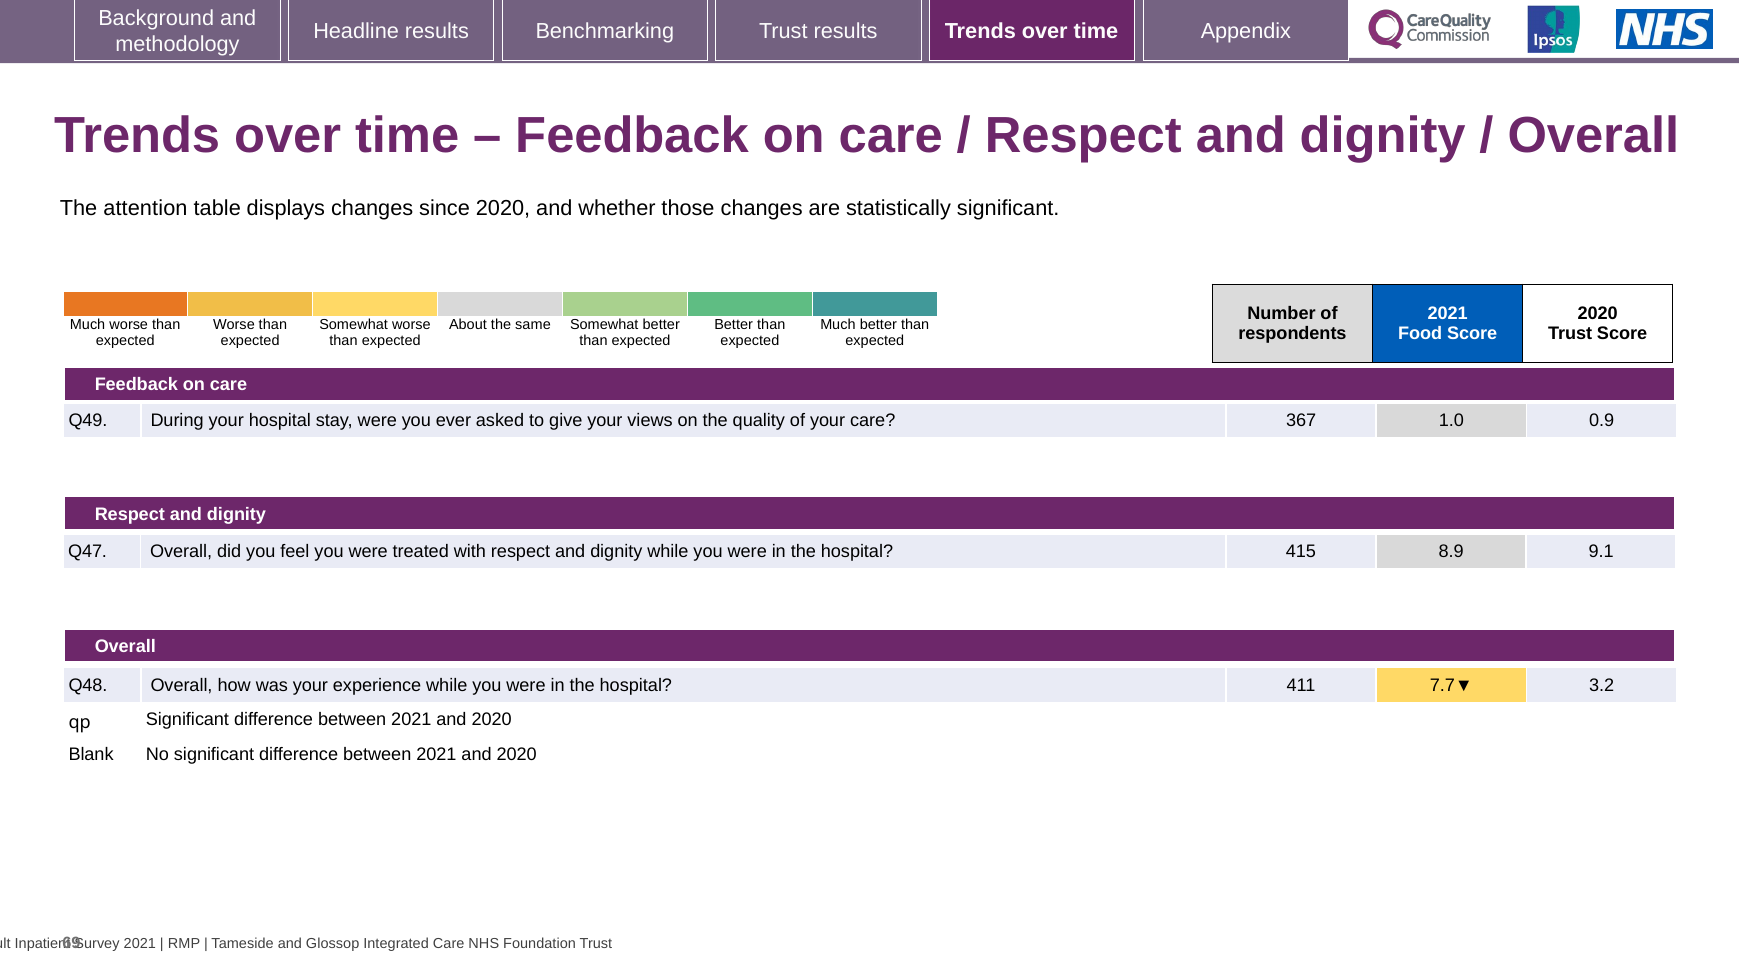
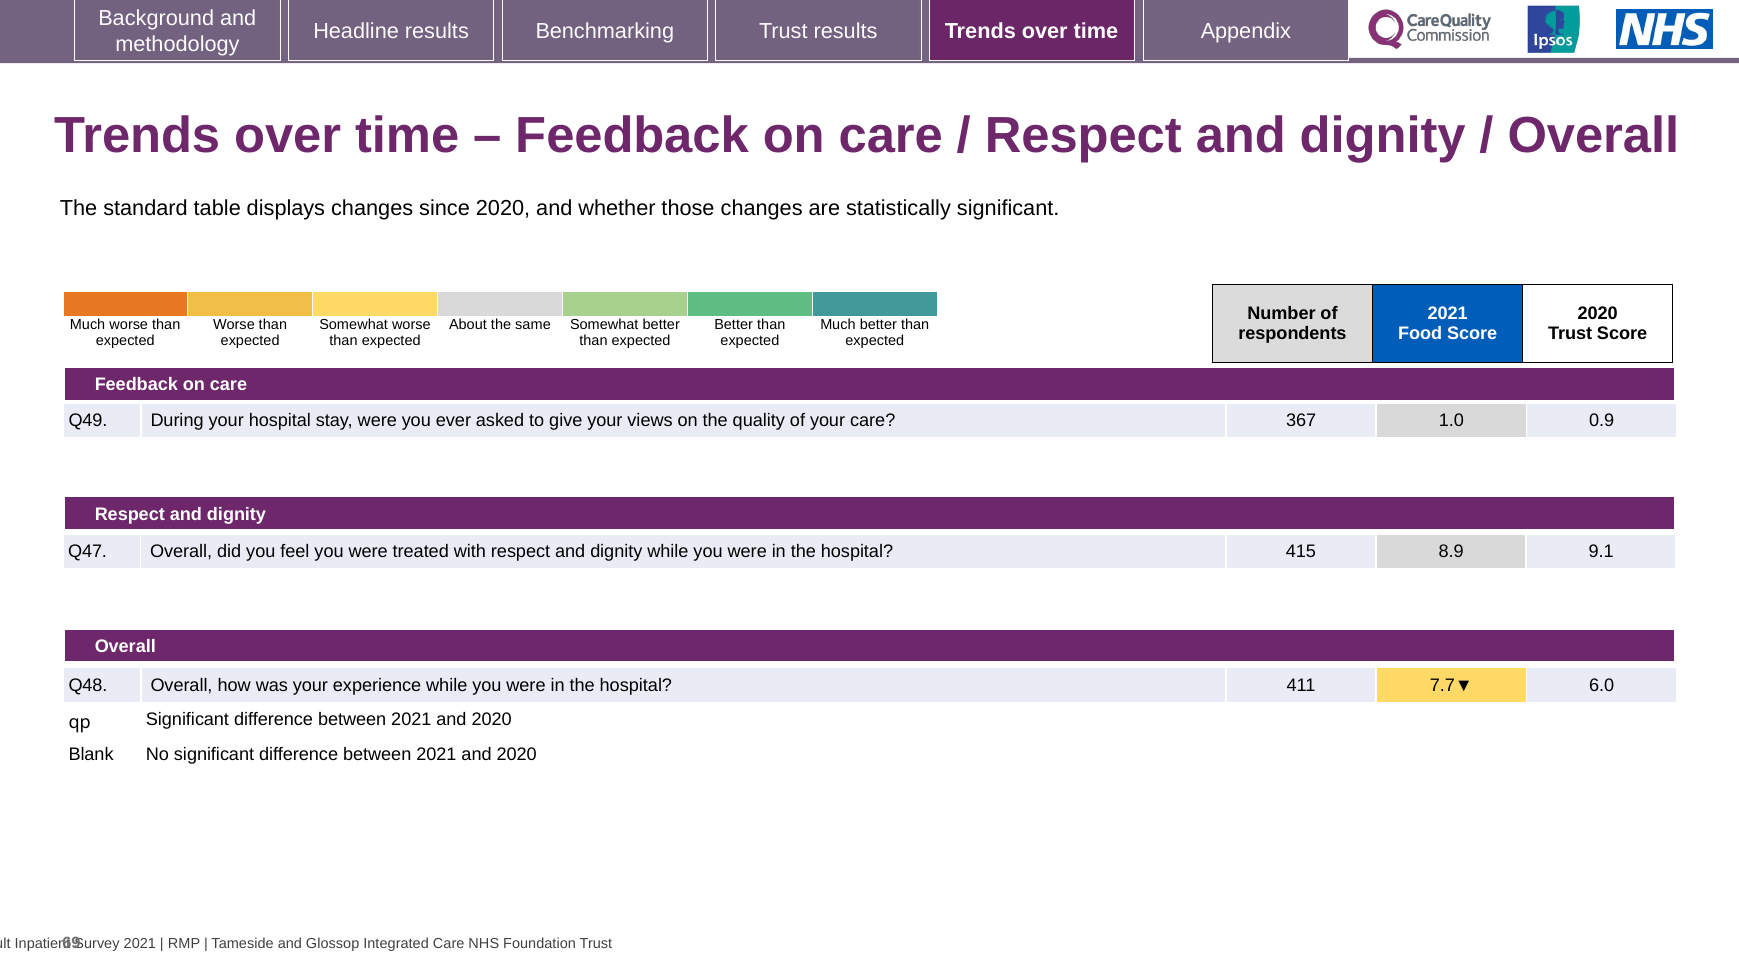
attention: attention -> standard
3.2: 3.2 -> 6.0
